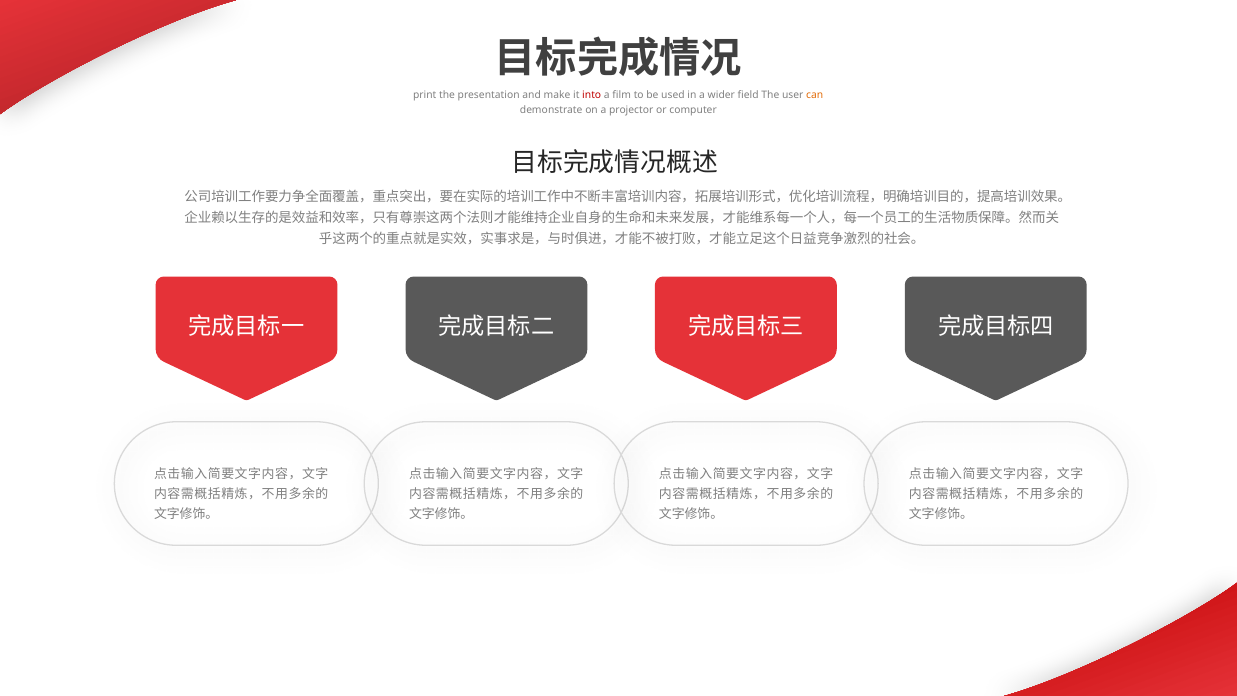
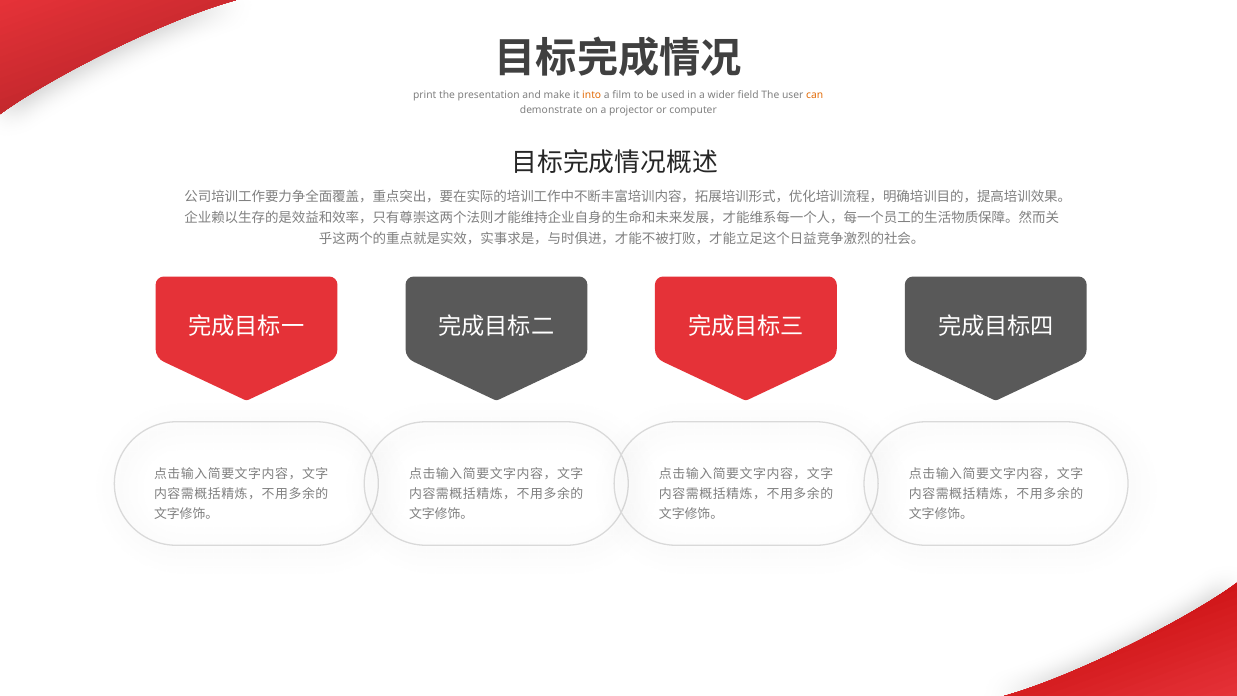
into colour: red -> orange
